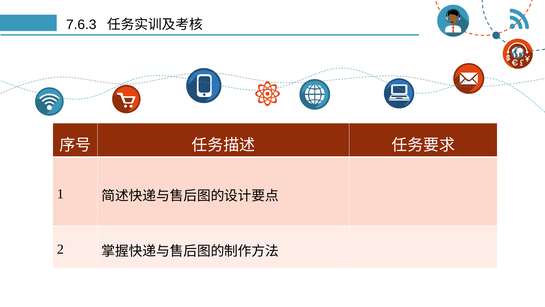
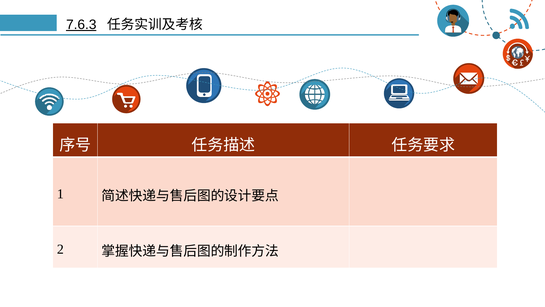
7.6.3 underline: none -> present
